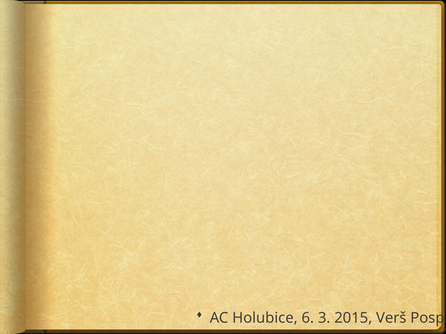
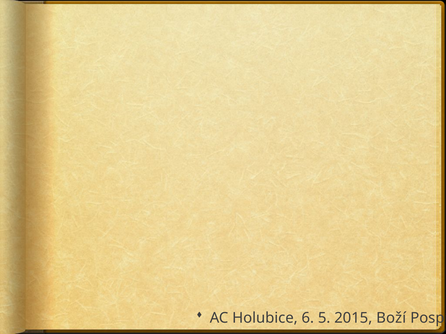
3: 3 -> 5
Verš: Verš -> Boží
